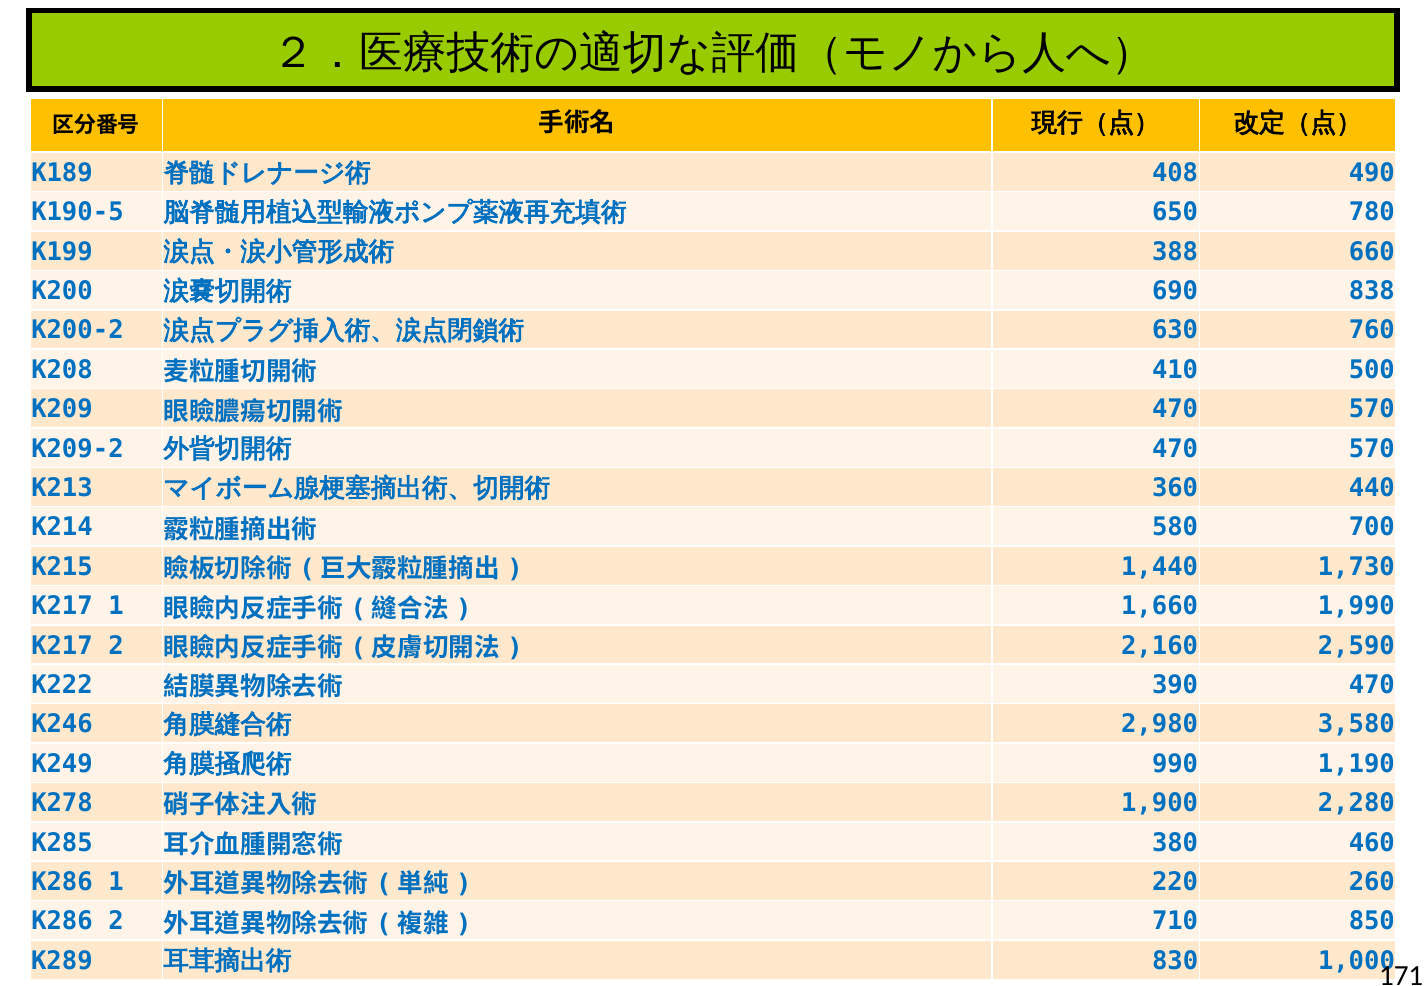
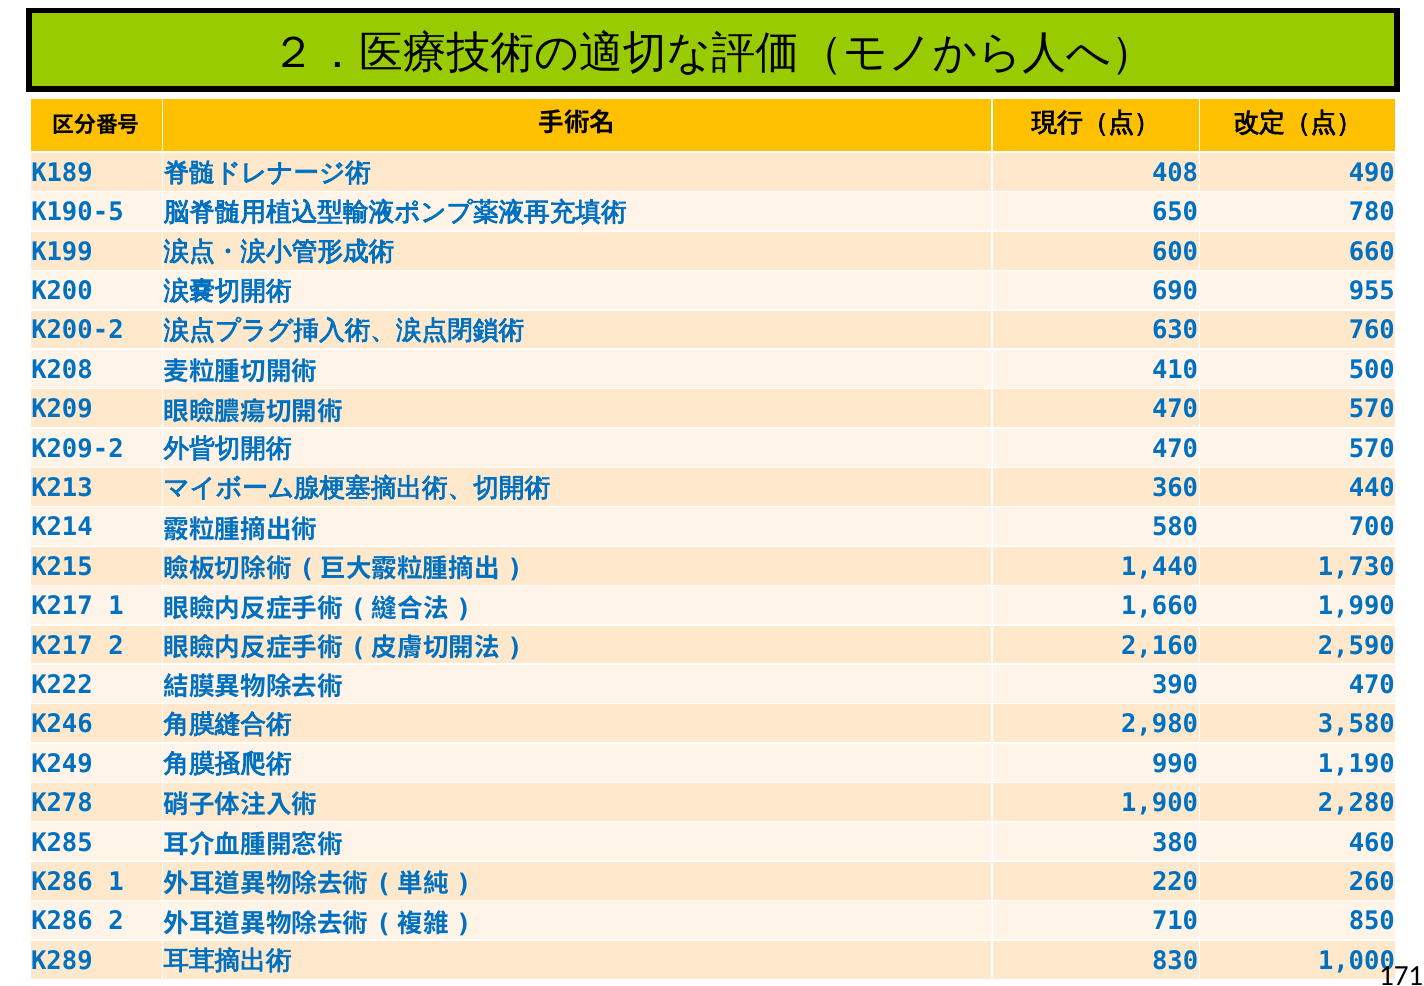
388: 388 -> 600
838: 838 -> 955
